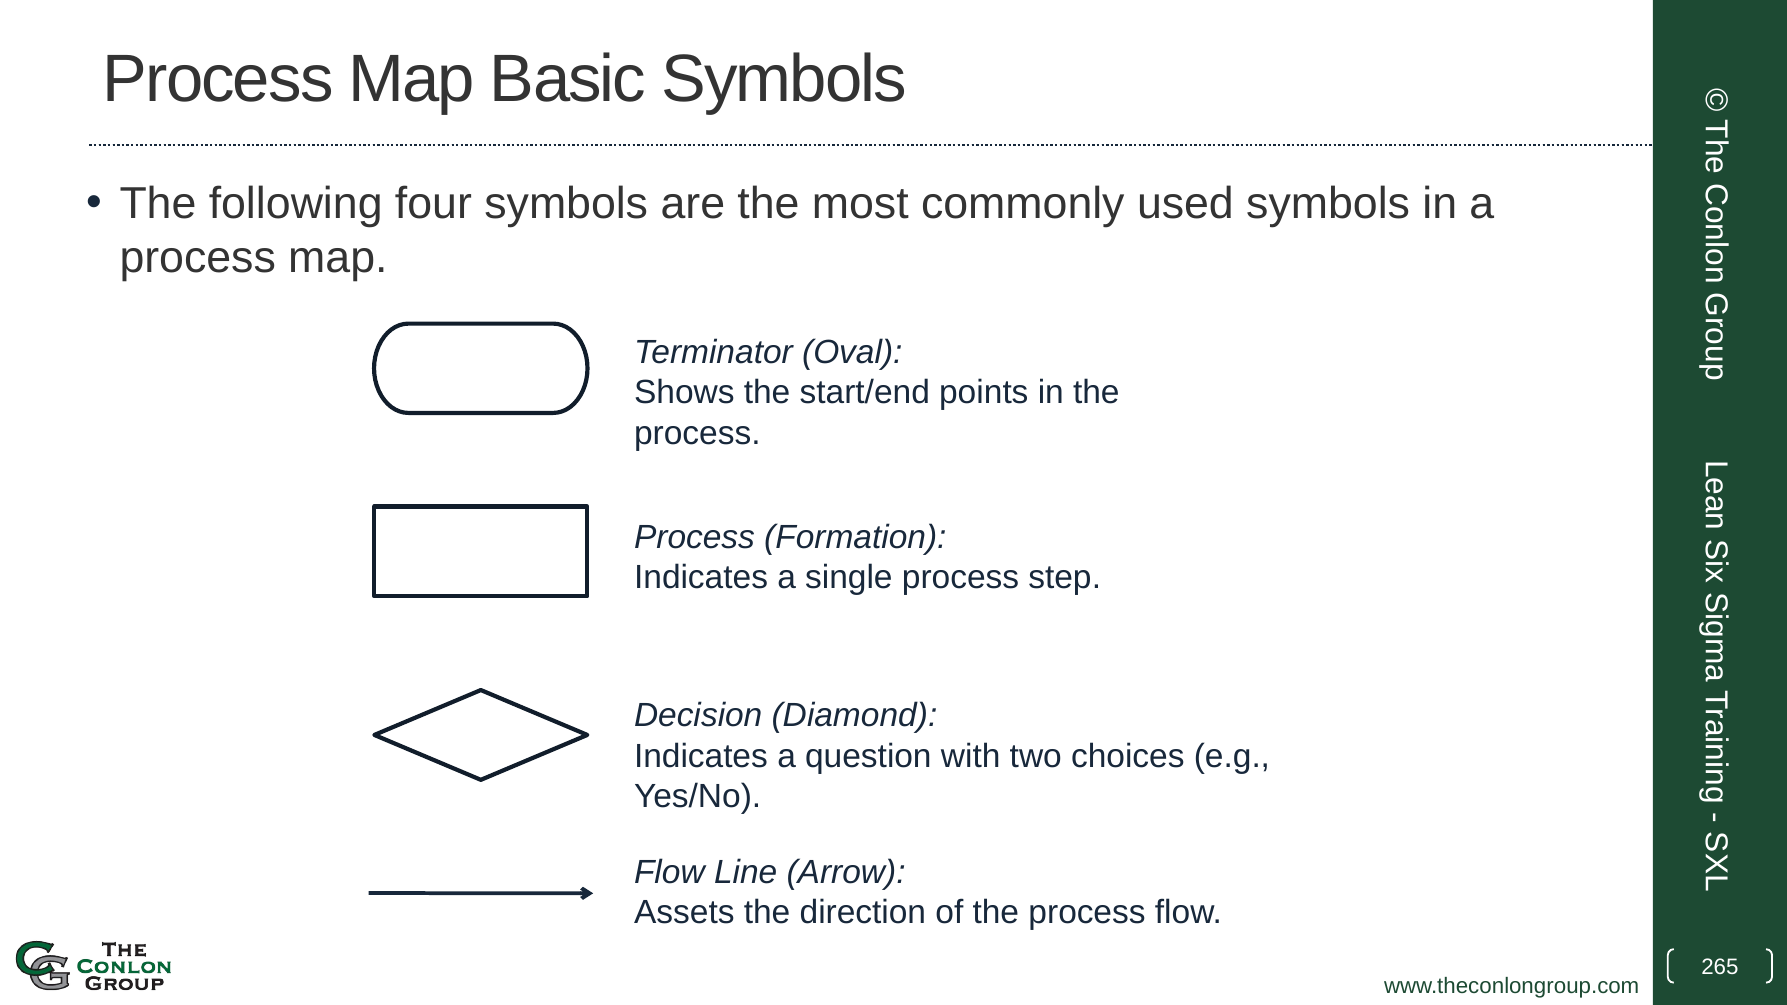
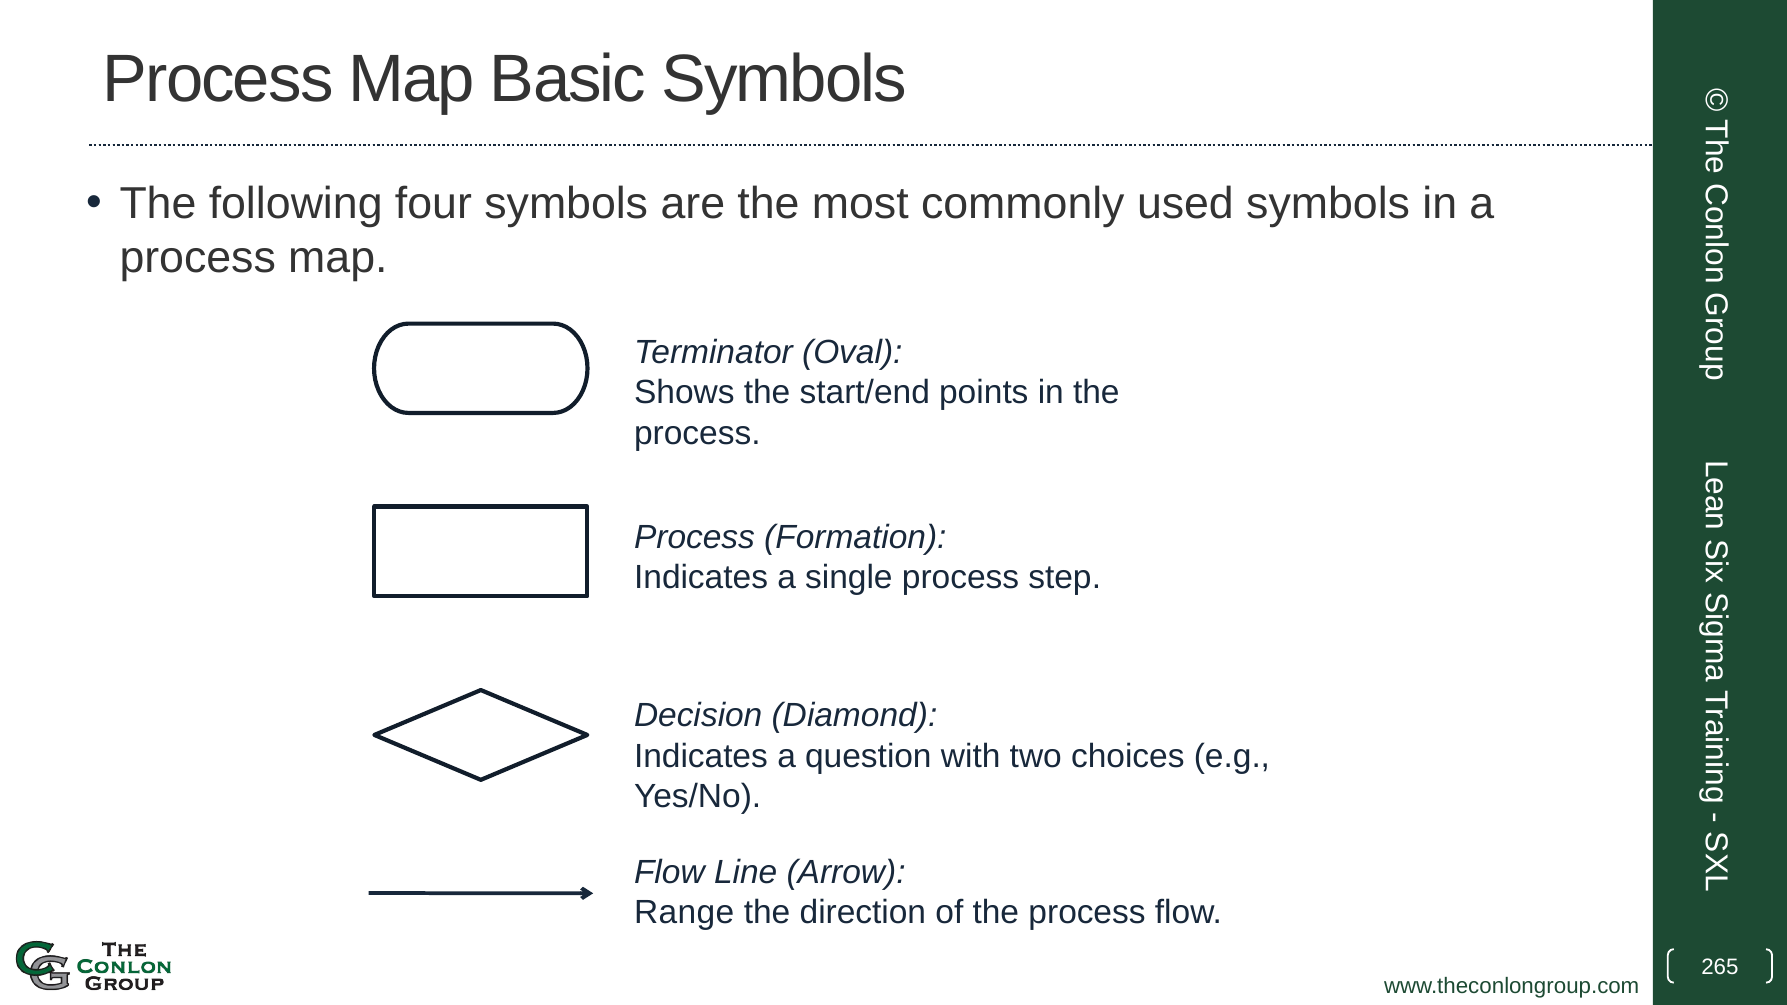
Assets: Assets -> Range
